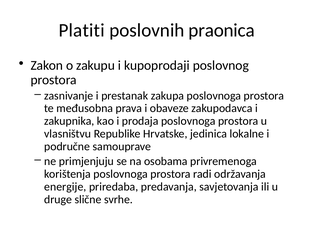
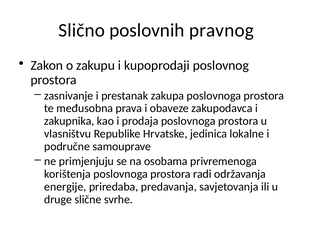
Platiti: Platiti -> Slično
praonica: praonica -> pravnog
